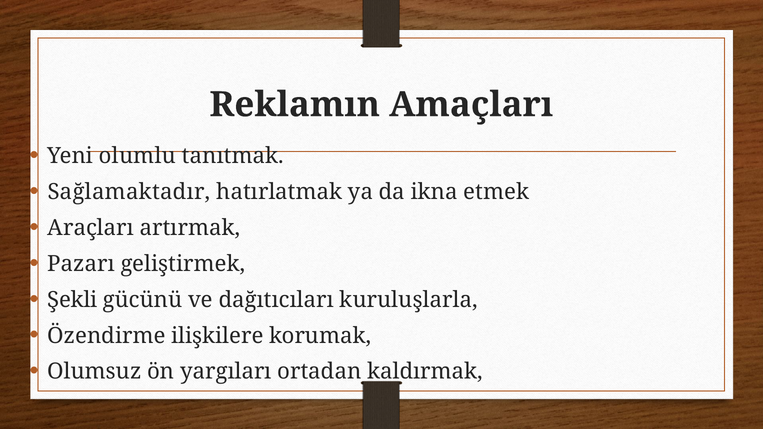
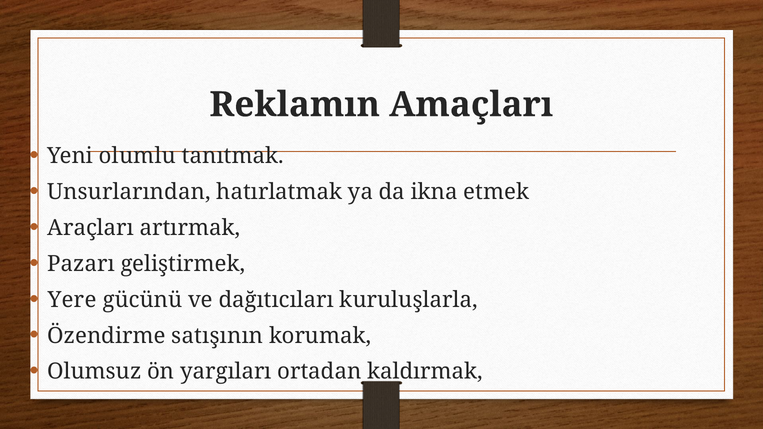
Sağlamaktadır: Sağlamaktadır -> Unsurlarından
Şekli: Şekli -> Yere
ilişkilere: ilişkilere -> satışının
